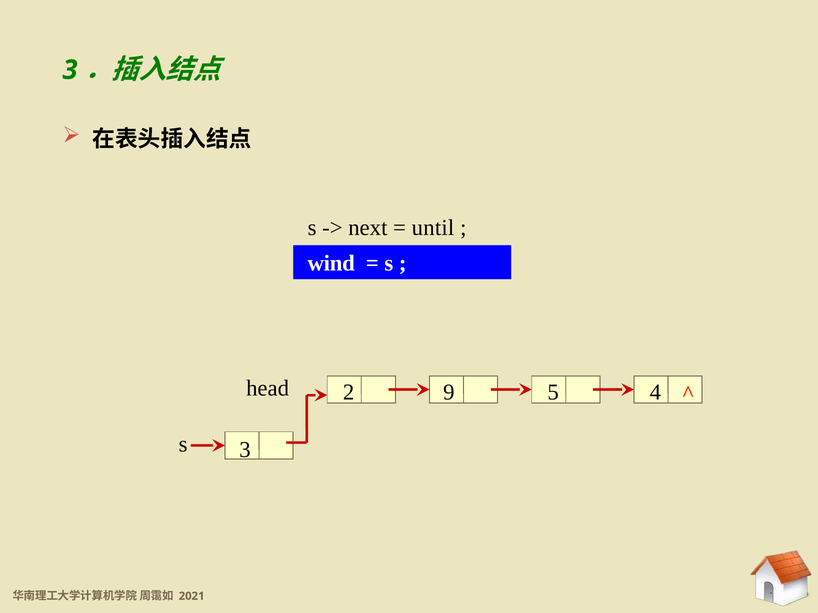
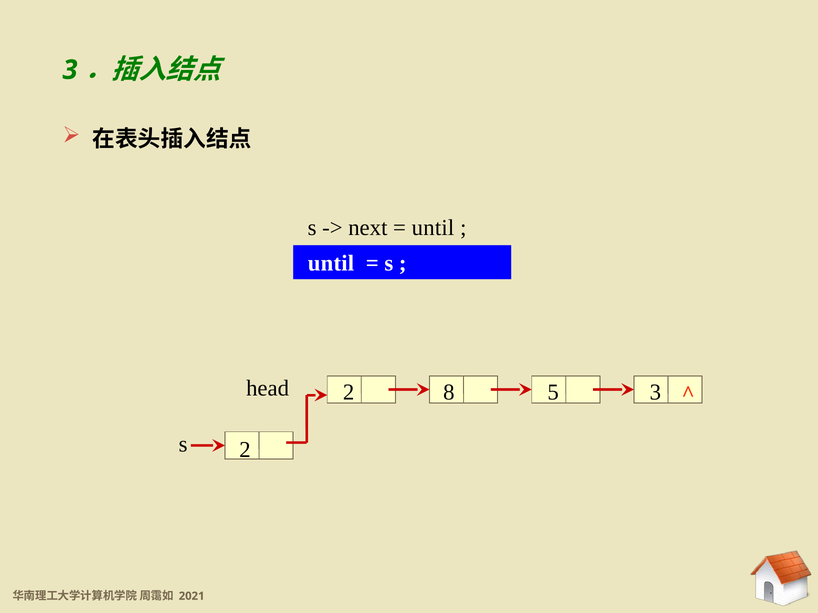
wind at (331, 263): wind -> until
9: 9 -> 8
5 4: 4 -> 3
s 3: 3 -> 2
